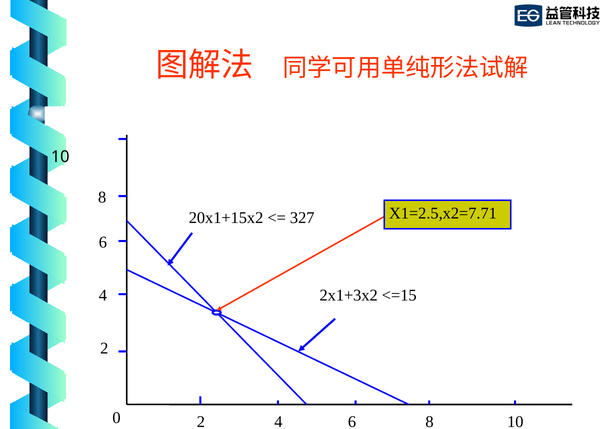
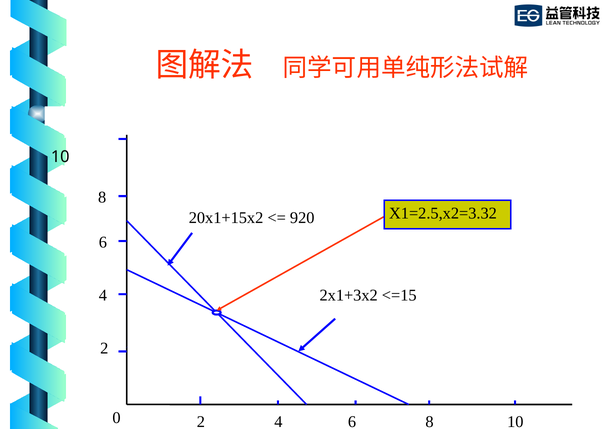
X1=2.5,x2=7.71: X1=2.5,x2=7.71 -> X1=2.5,x2=3.32
327: 327 -> 920
